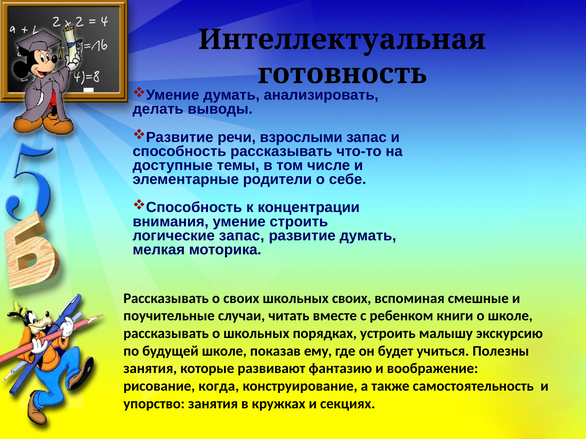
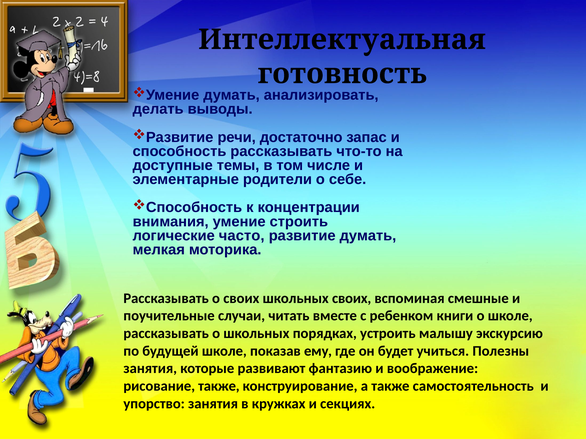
взрослыми: взрослыми -> достаточно
логические запас: запас -> часто
рисование когда: когда -> также
